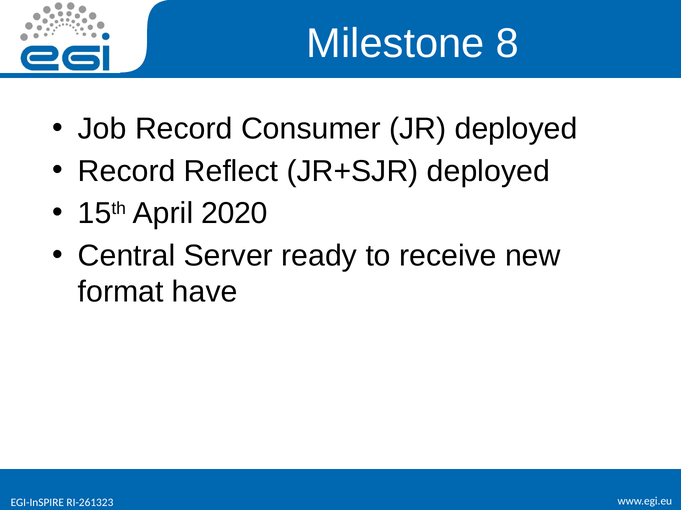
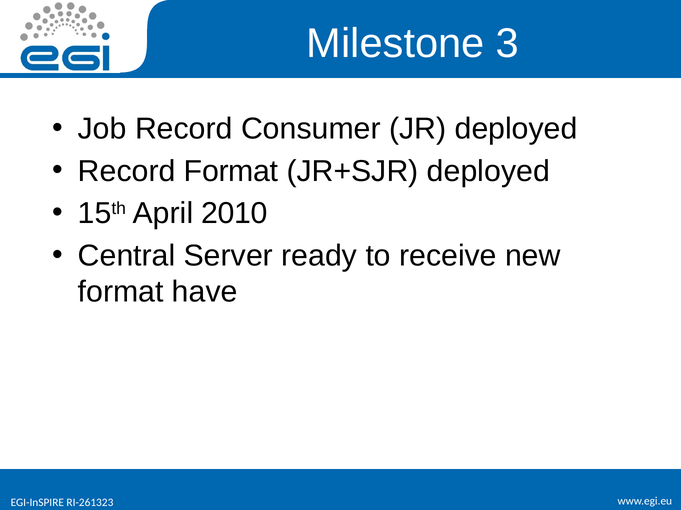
8: 8 -> 3
Record Reflect: Reflect -> Format
2020: 2020 -> 2010
